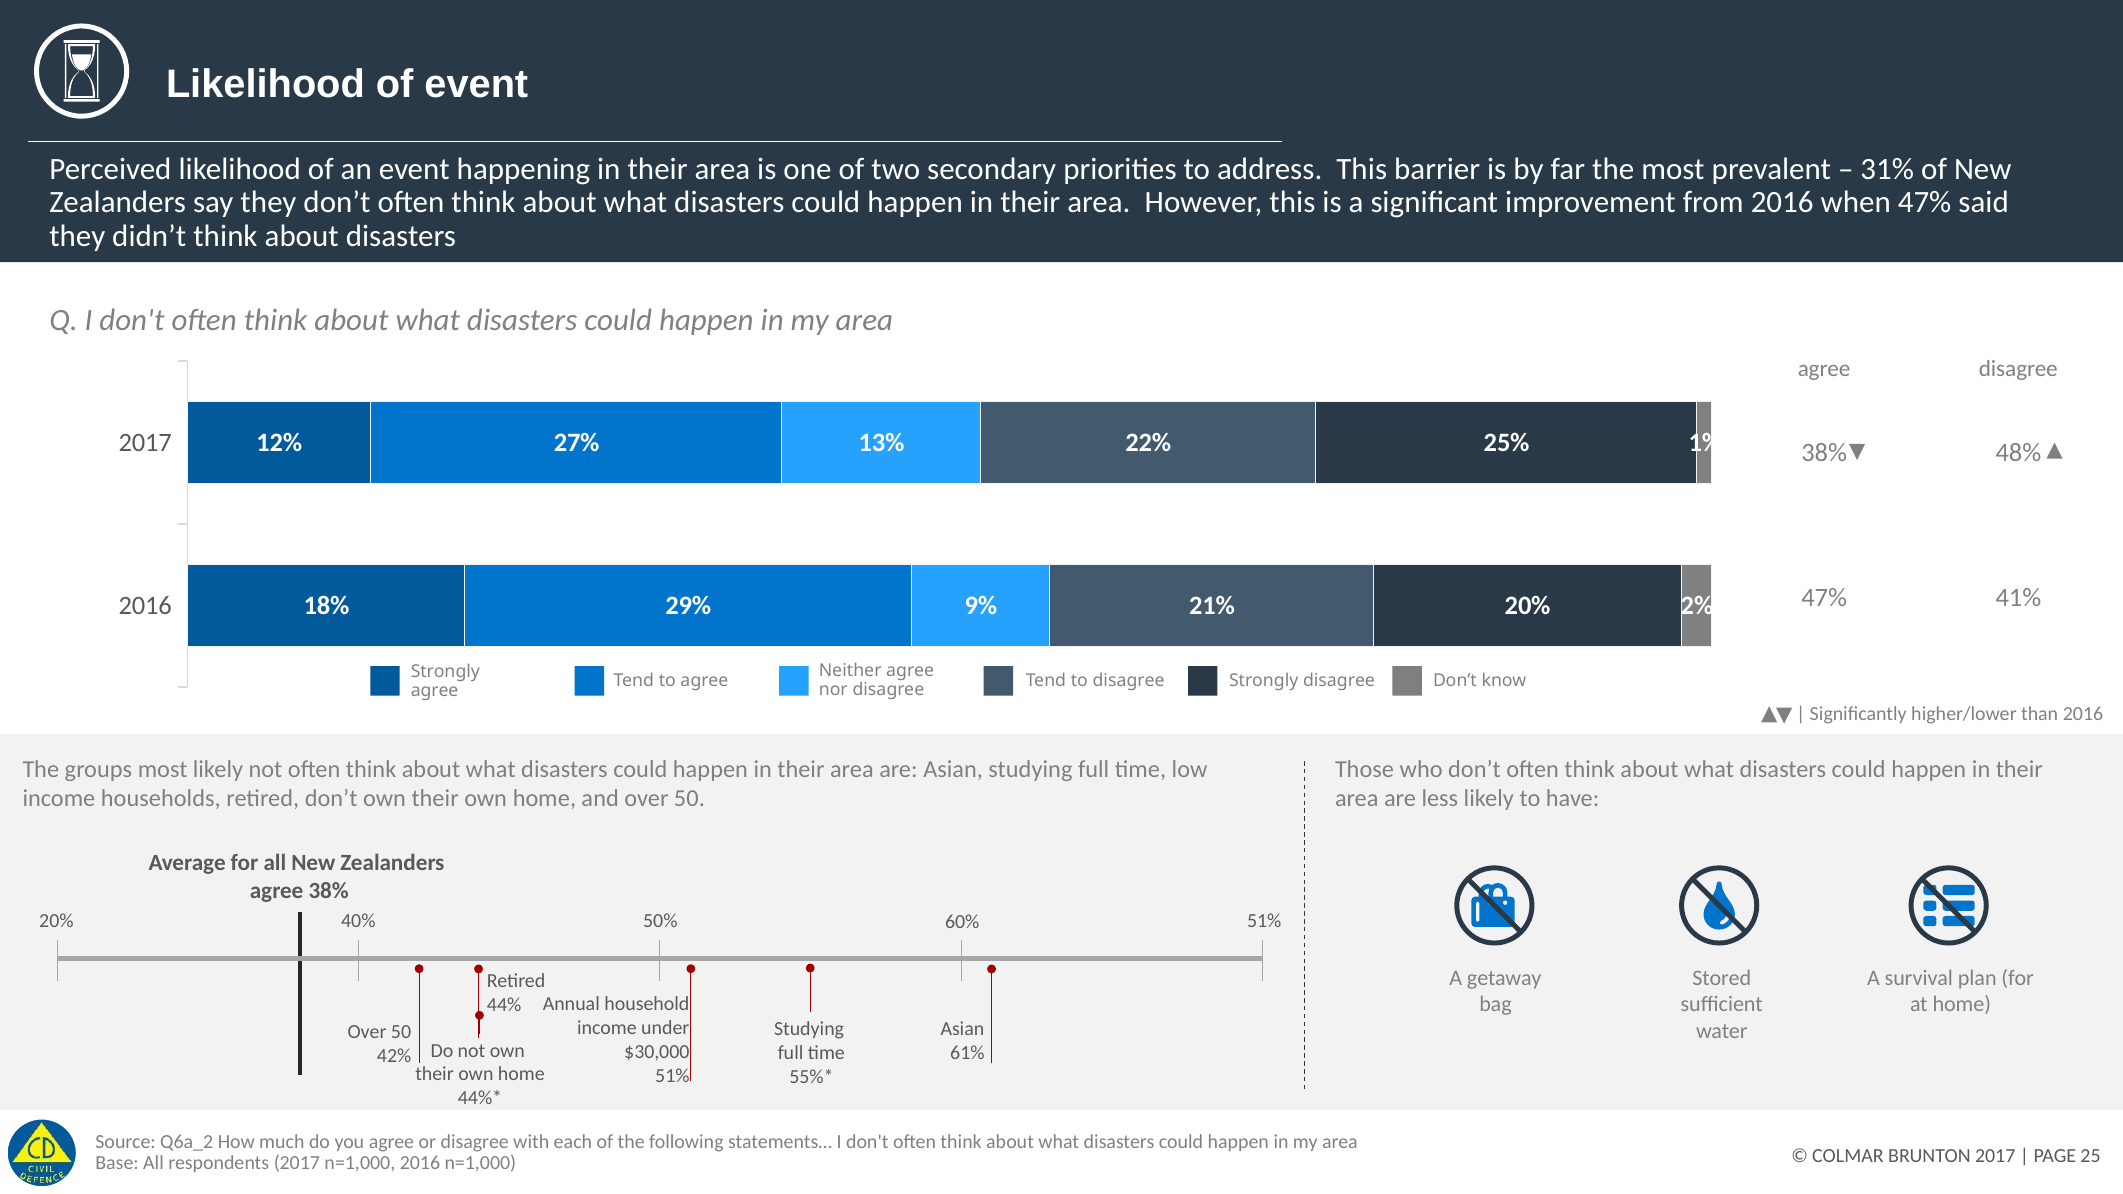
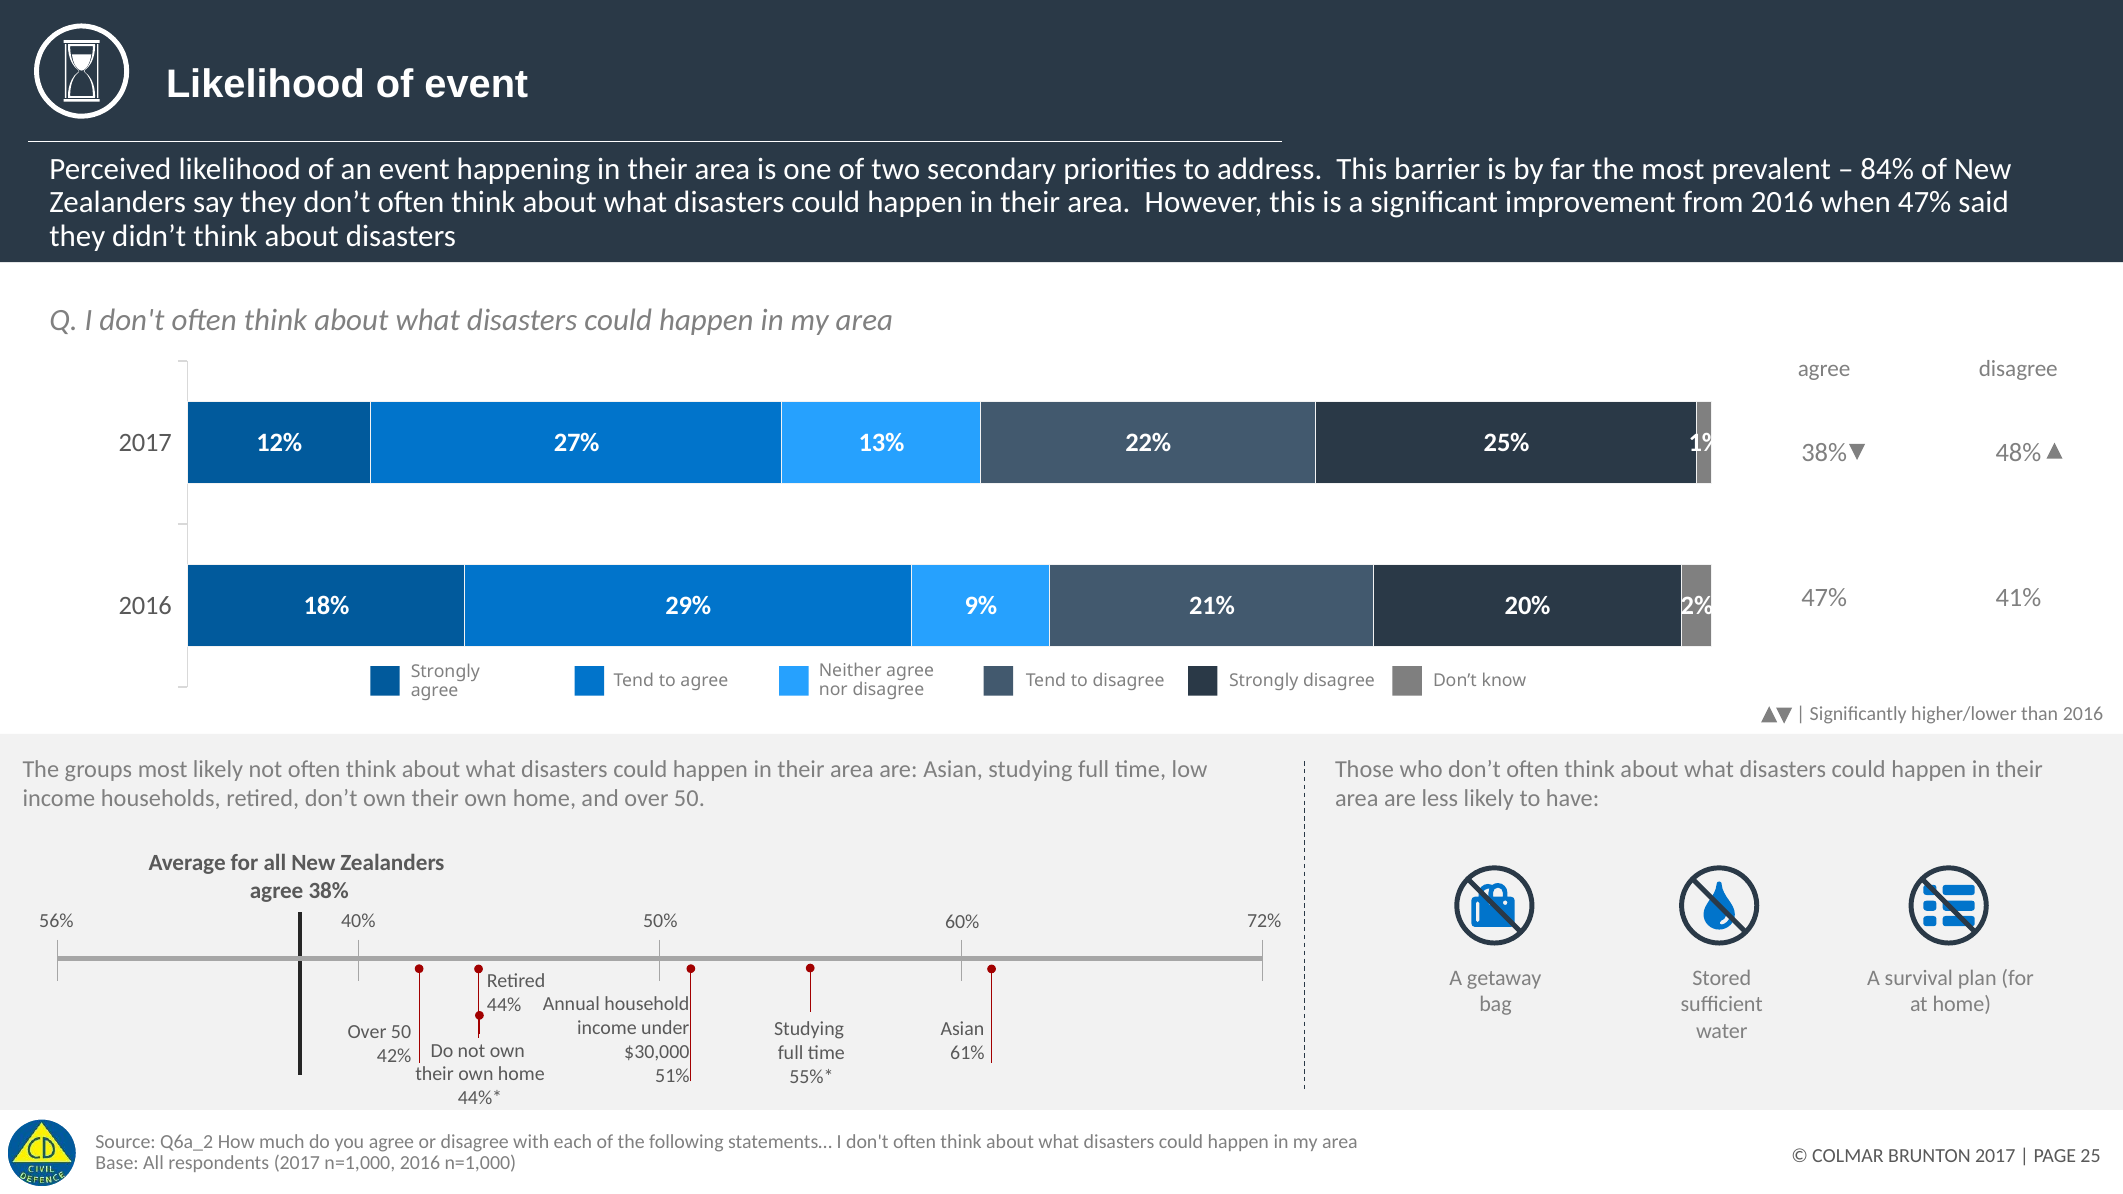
31%: 31% -> 84%
20% at (56, 921): 20% -> 56%
50% 51%: 51% -> 72%
